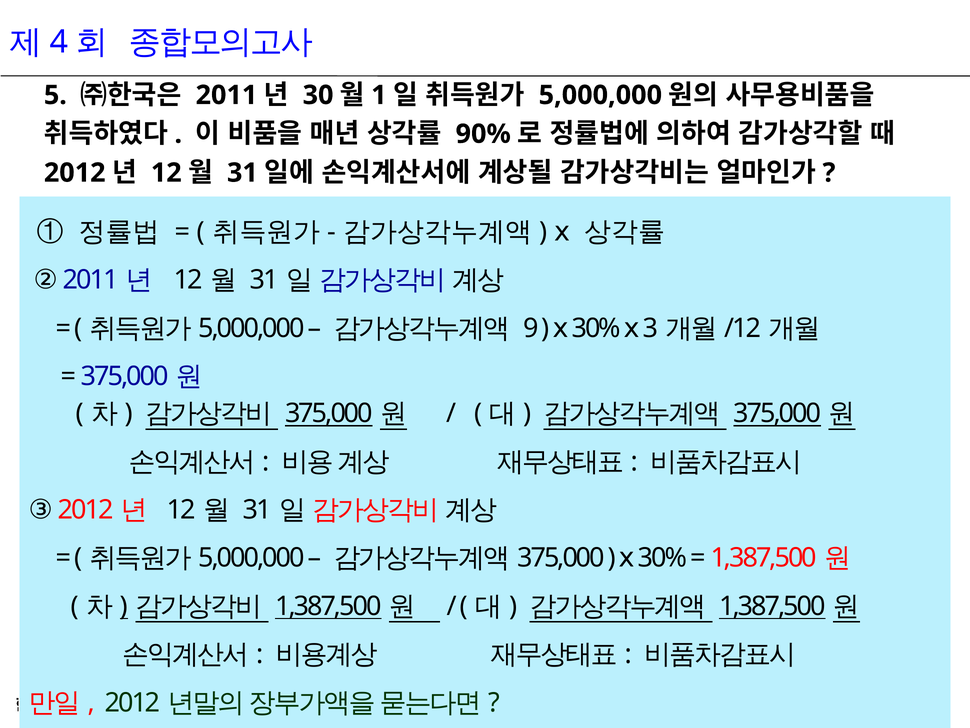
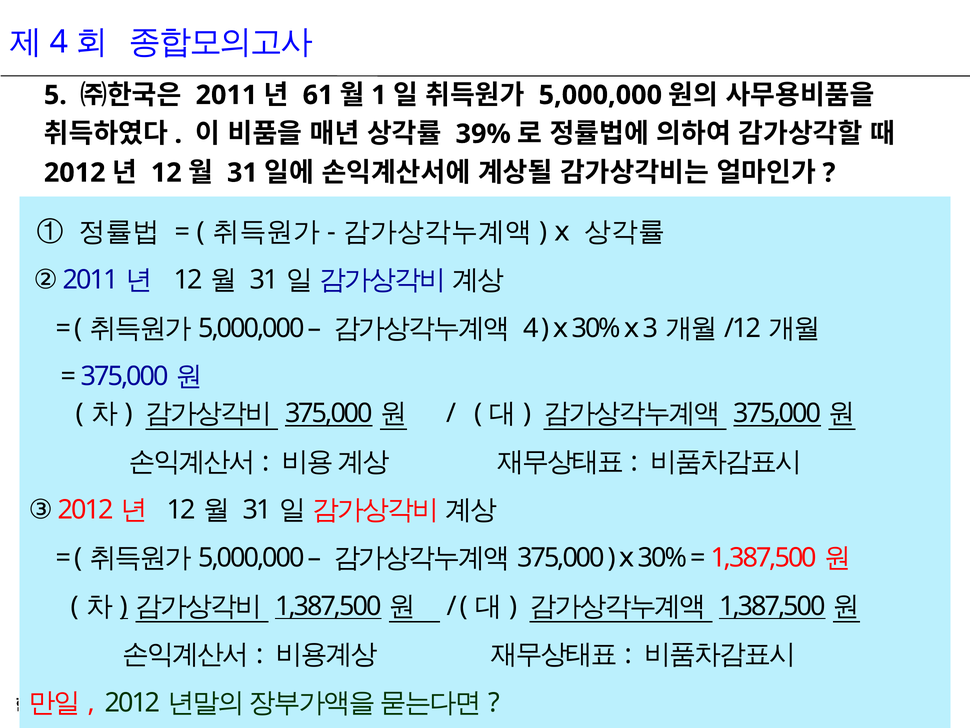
30: 30 -> 61
90%: 90% -> 39%
9 at (531, 328): 9 -> 4
